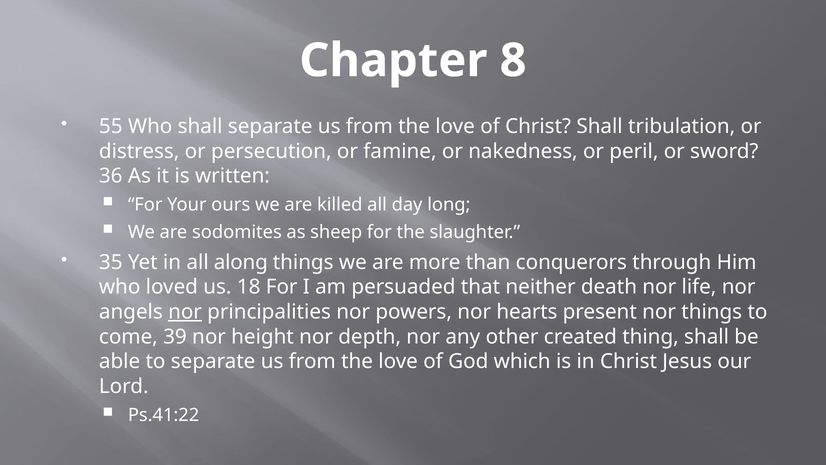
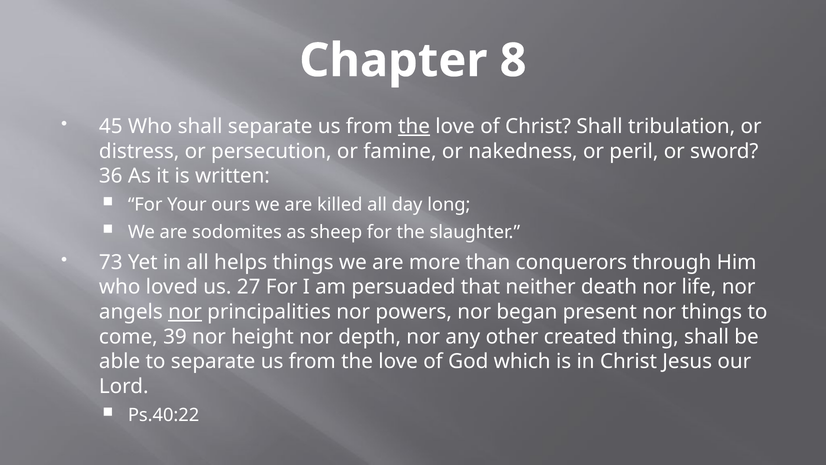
55: 55 -> 45
the at (414, 126) underline: none -> present
35: 35 -> 73
along: along -> helps
18: 18 -> 27
hearts: hearts -> began
Ps.41:22: Ps.41:22 -> Ps.40:22
